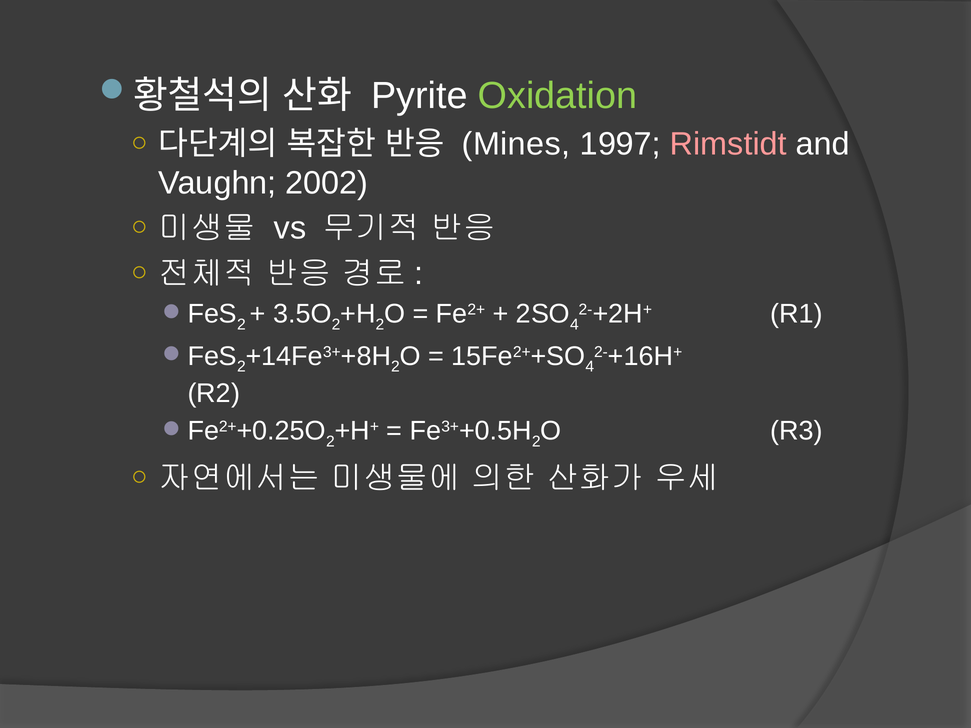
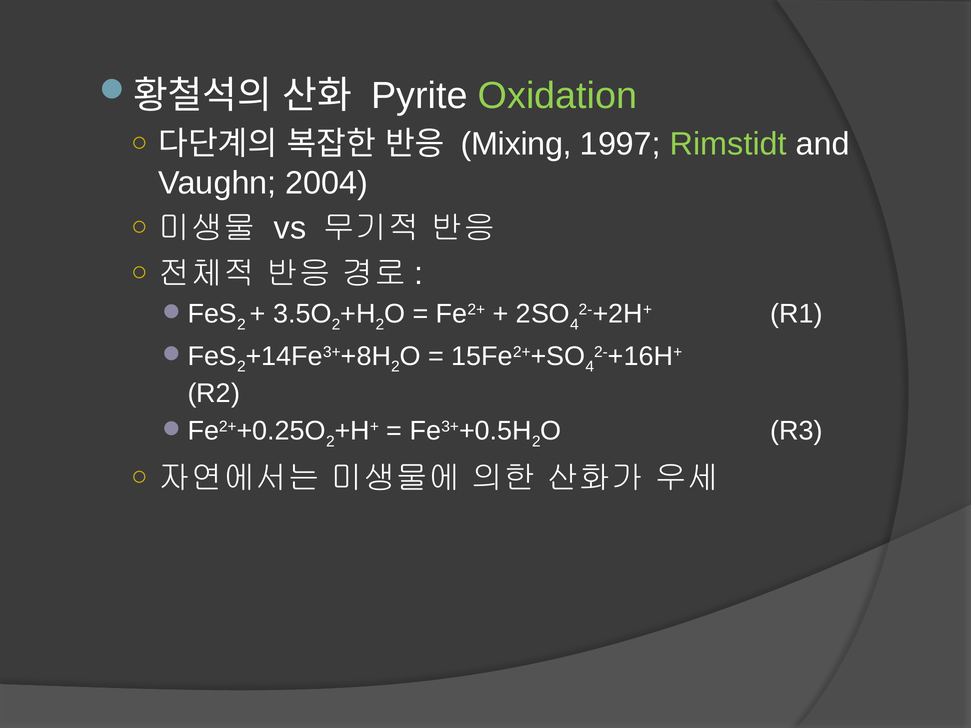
Mines: Mines -> Mixing
Rimstidt colour: pink -> light green
2002: 2002 -> 2004
